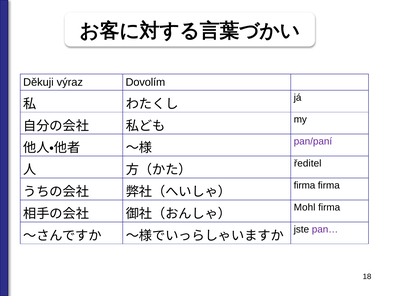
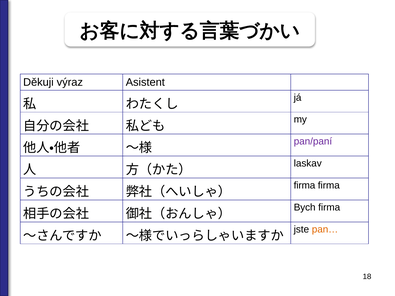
Dovolím: Dovolím -> Asistent
ředitel: ředitel -> laskav
Mohl: Mohl -> Bych
pan… colour: purple -> orange
